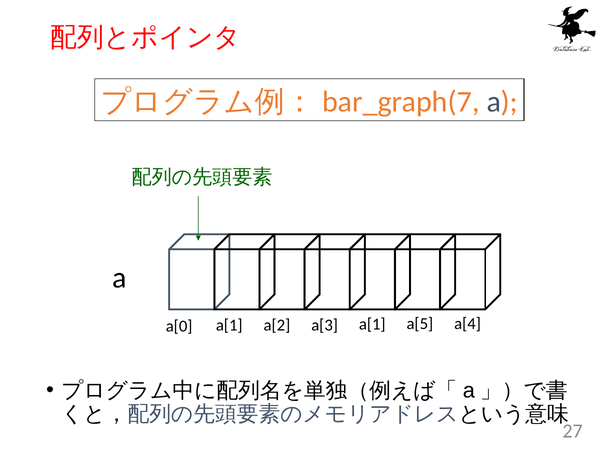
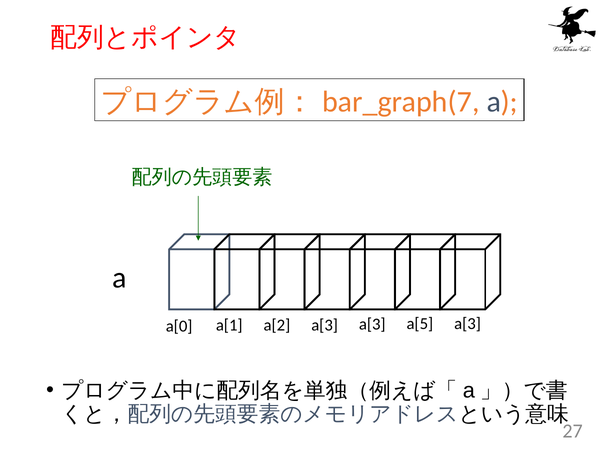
a[3 a[1: a[1 -> a[3
a[5 a[4: a[4 -> a[3
